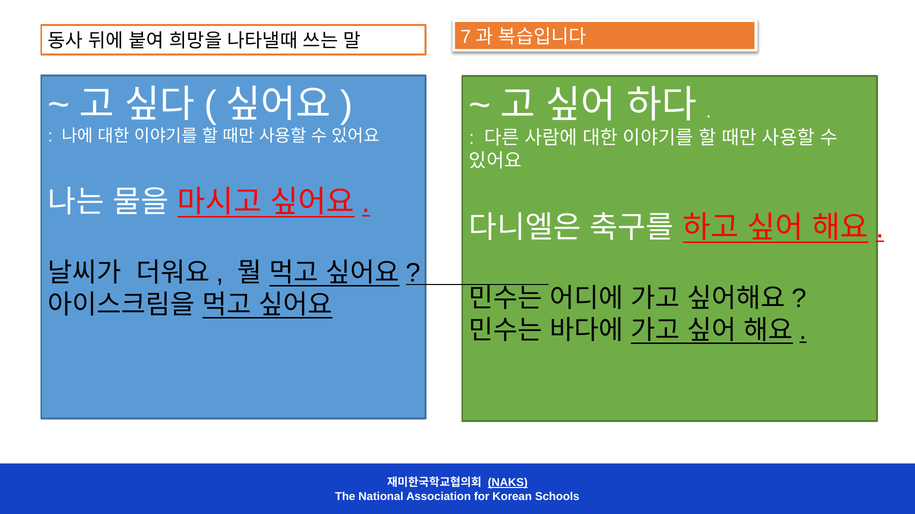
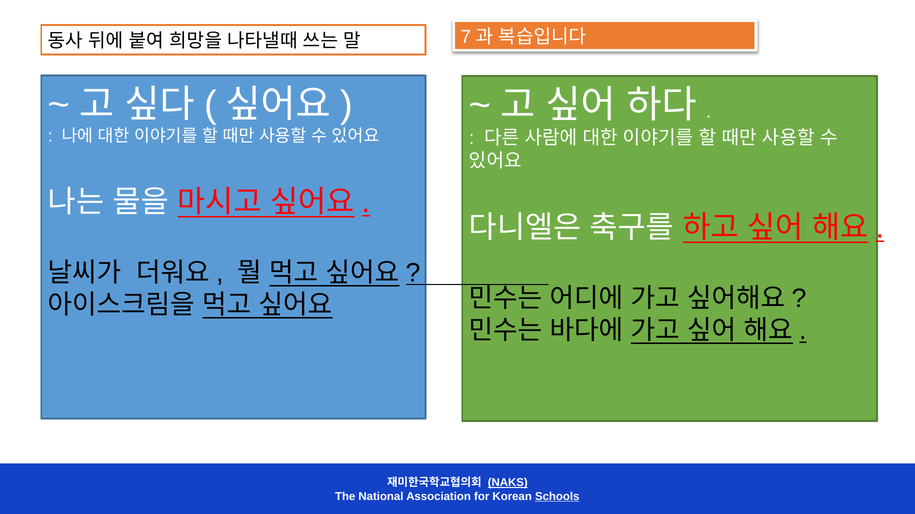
Schools underline: none -> present
